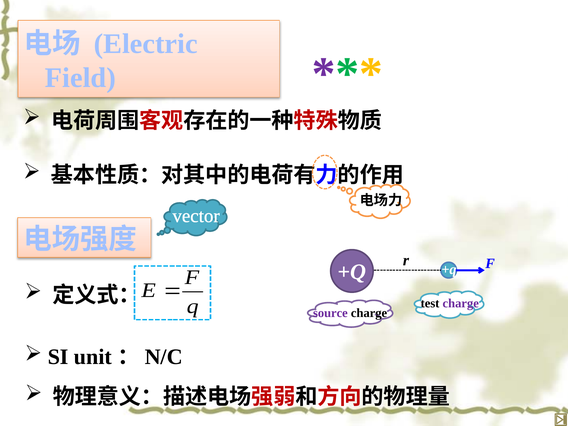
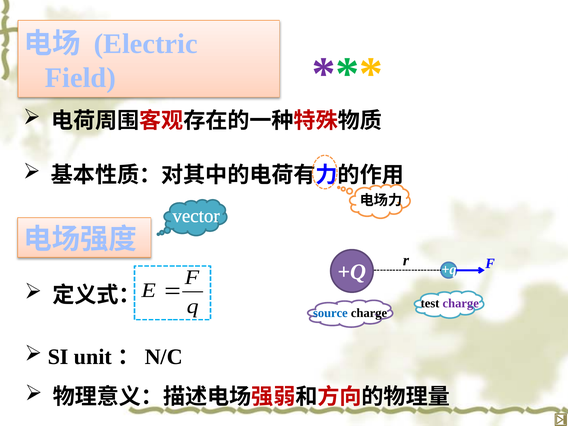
source colour: purple -> blue
